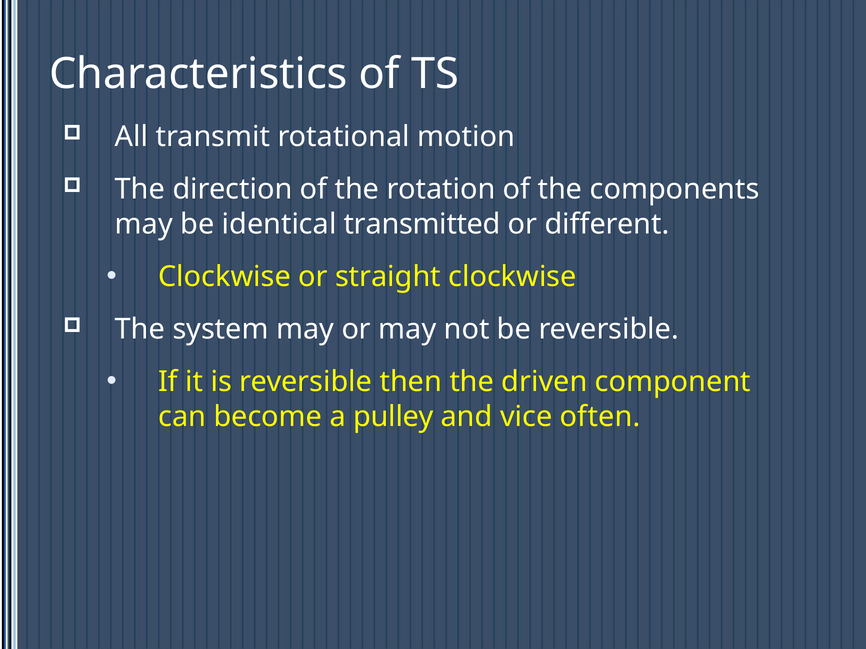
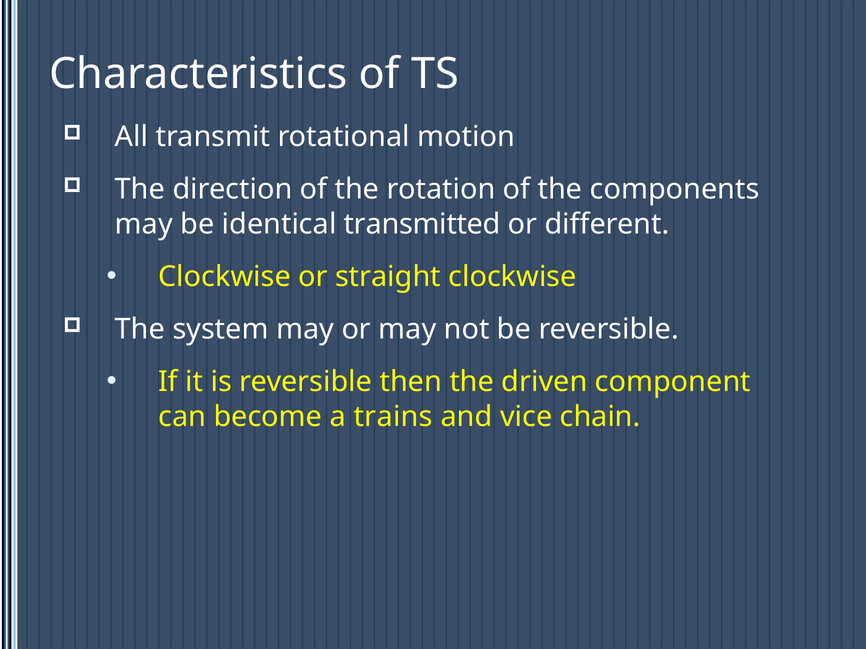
pulley: pulley -> trains
often: often -> chain
